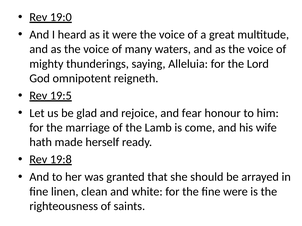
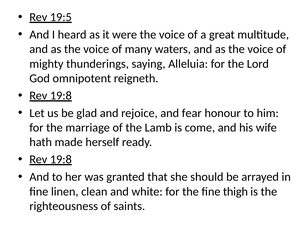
19:0: 19:0 -> 19:5
19:5 at (61, 96): 19:5 -> 19:8
fine were: were -> thigh
